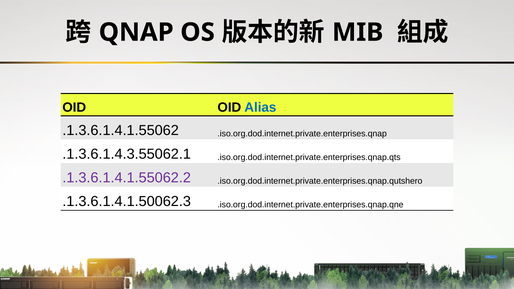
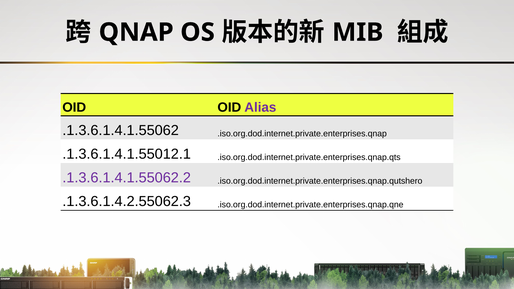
Alias colour: blue -> purple
.1.3.6.1.4.3.55062.1: .1.3.6.1.4.3.55062.1 -> .1.3.6.1.4.1.55012.1
.1.3.6.1.4.1.50062.3: .1.3.6.1.4.1.50062.3 -> .1.3.6.1.4.2.55062.3
